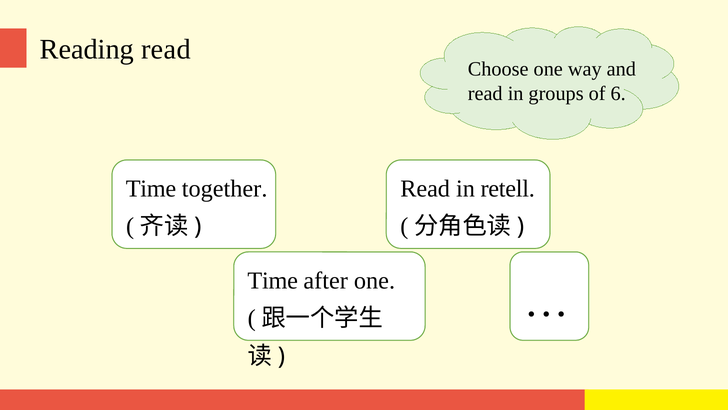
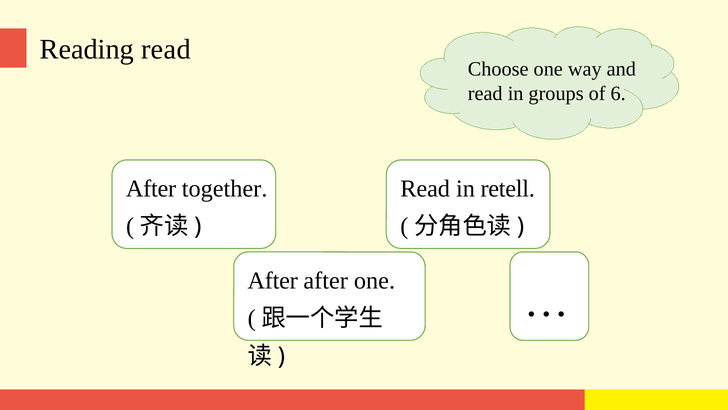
Time at (151, 188): Time -> After
Time at (273, 280): Time -> After
